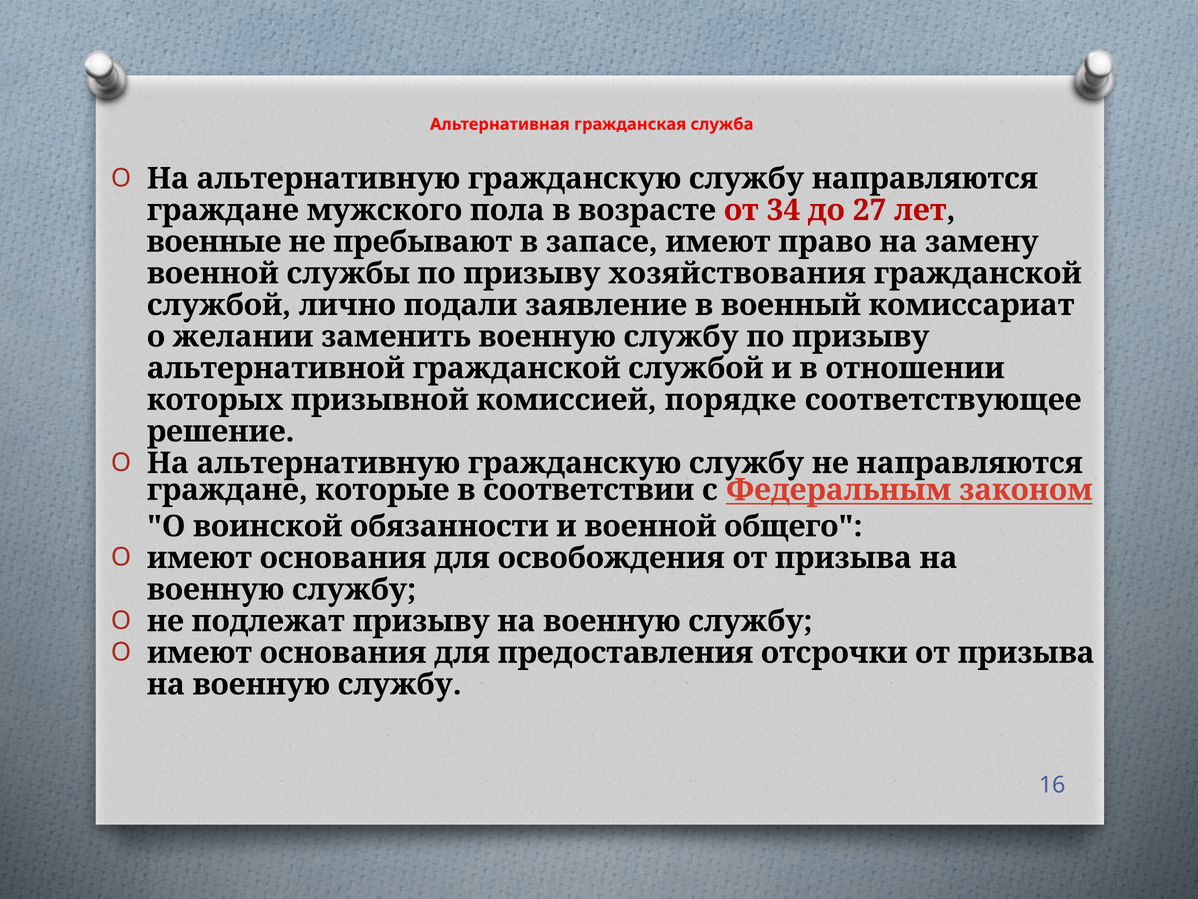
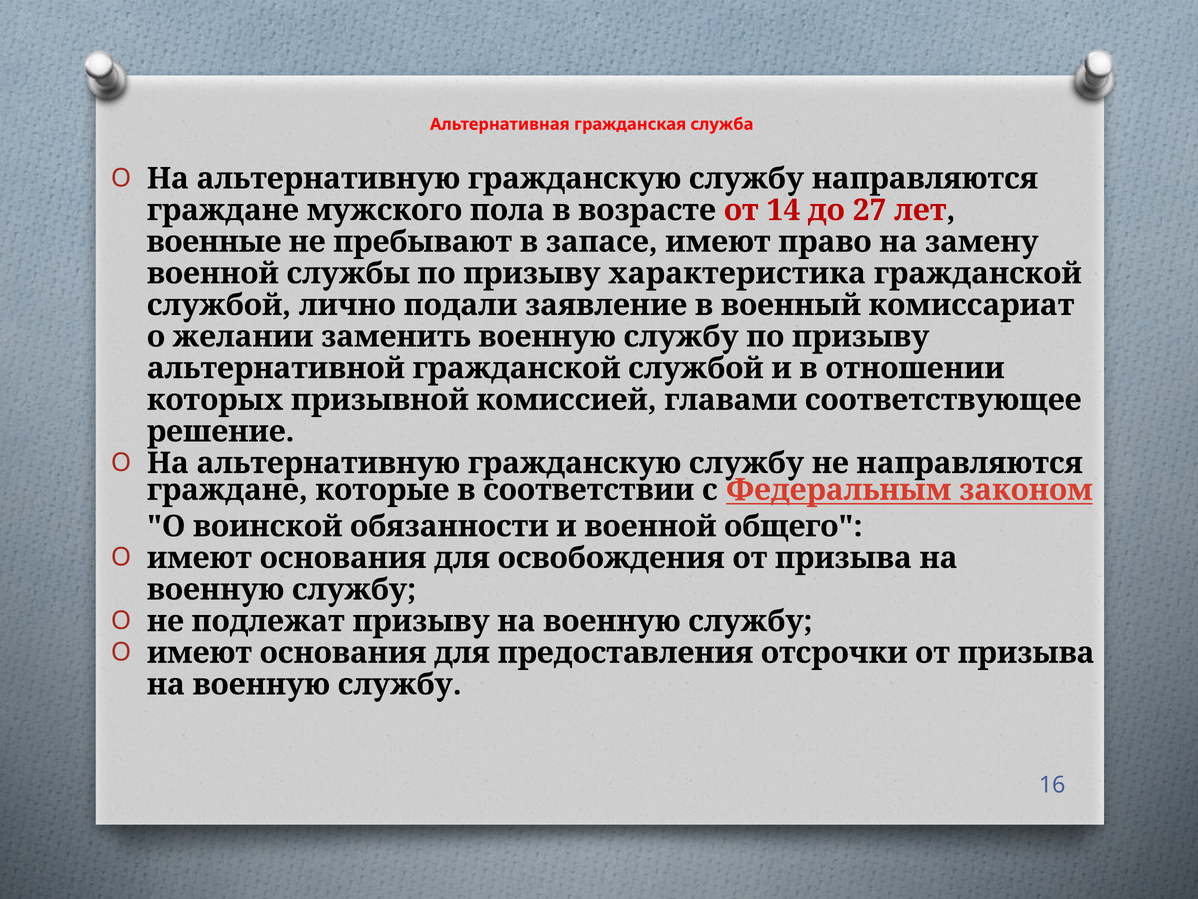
34: 34 -> 14
хозяйствования: хозяйствования -> характеристика
порядке: порядке -> главами
